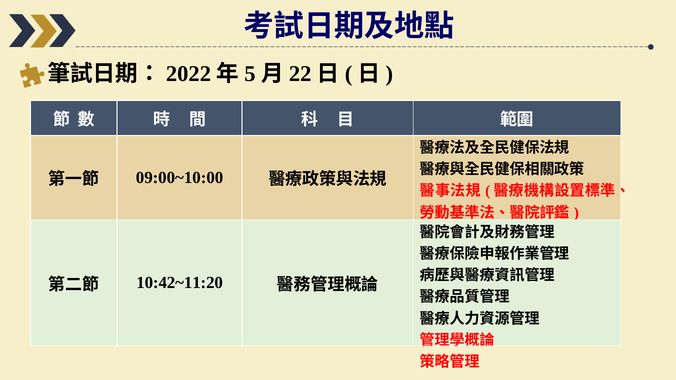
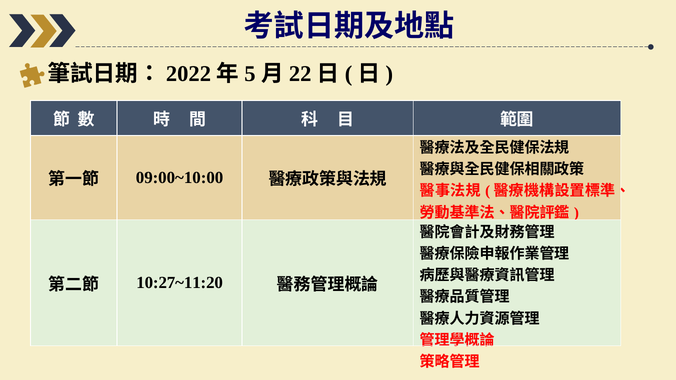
10:42~11:20: 10:42~11:20 -> 10:27~11:20
